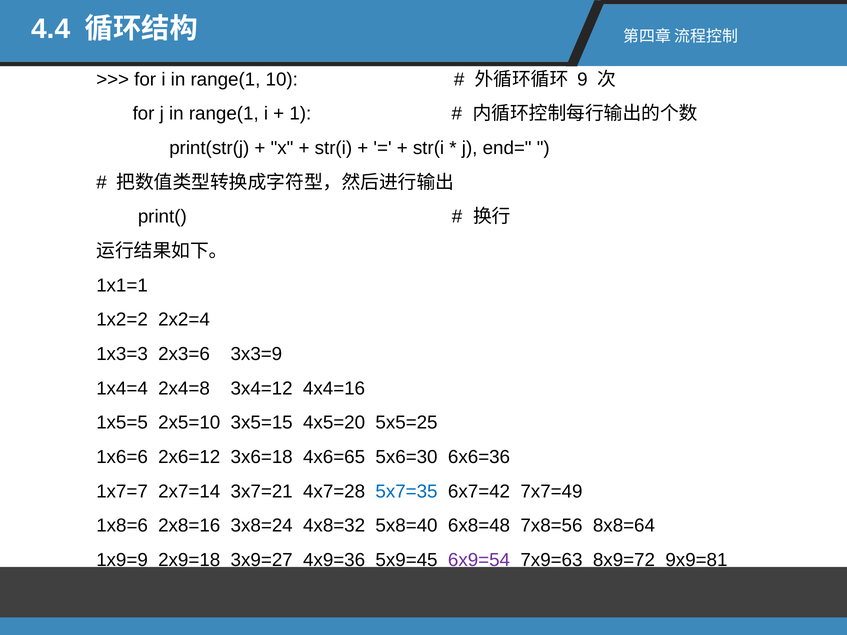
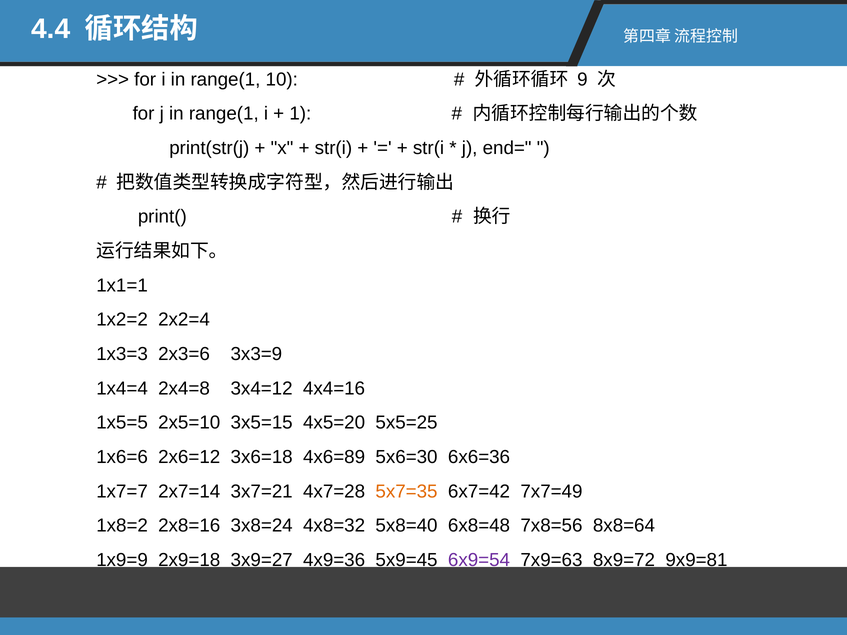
4x6=65: 4x6=65 -> 4x6=89
5x7=35 colour: blue -> orange
1x8=6: 1x8=6 -> 1x8=2
